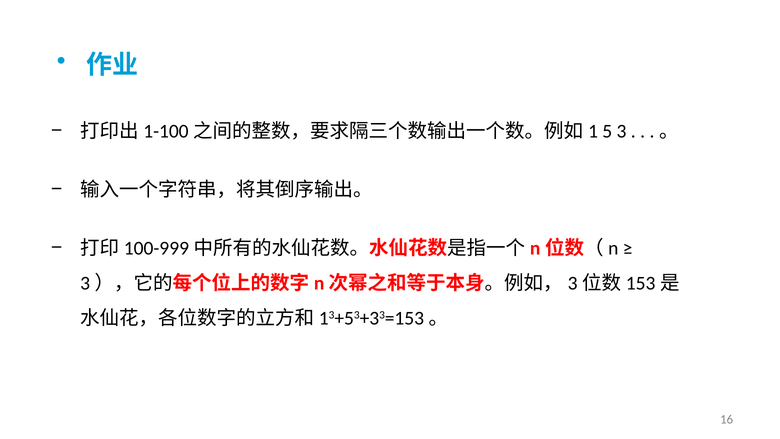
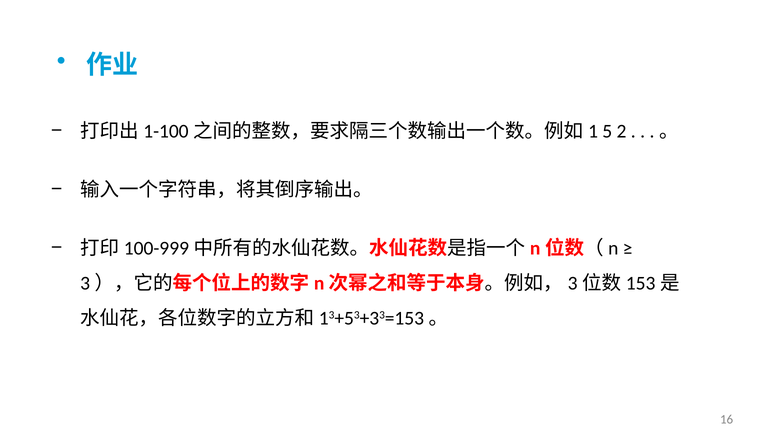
3: 3 -> 2
